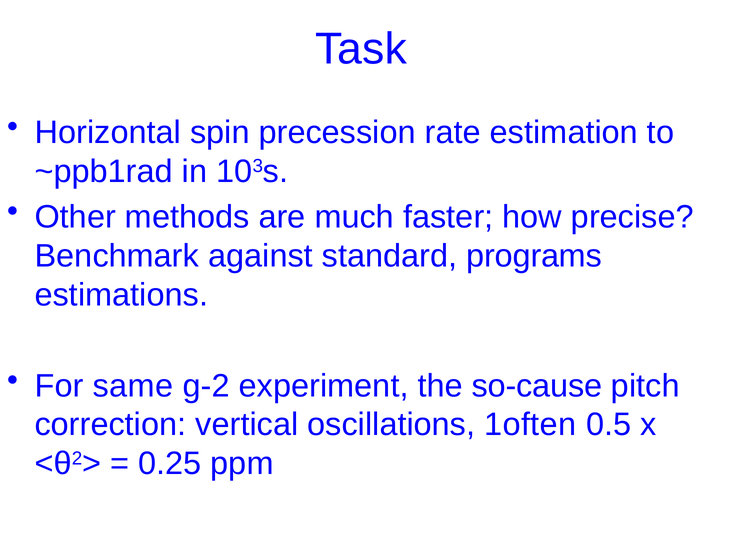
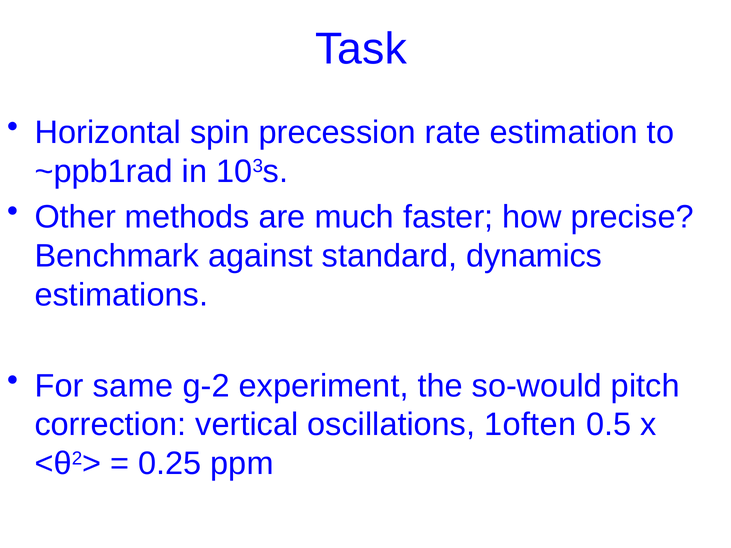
programs: programs -> dynamics
so-cause: so-cause -> so-would
